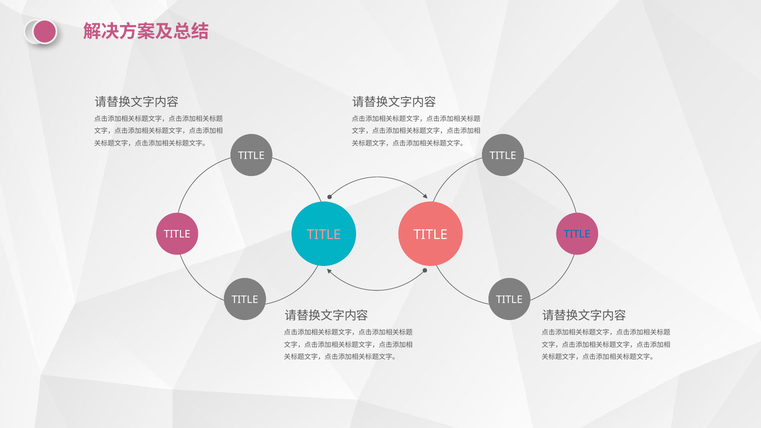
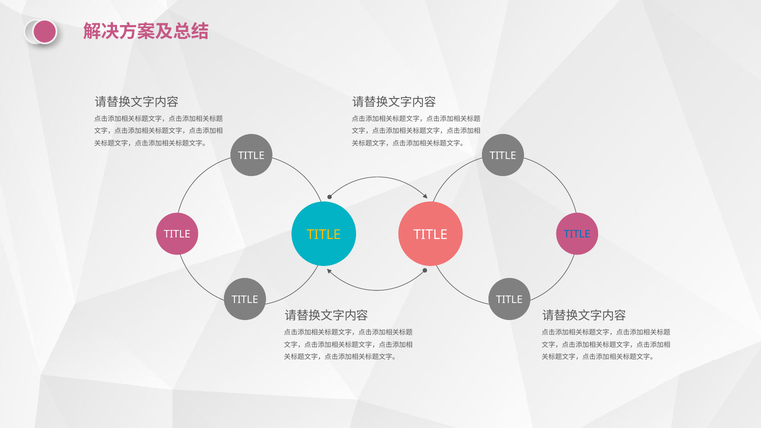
TITLE at (324, 235) colour: pink -> yellow
